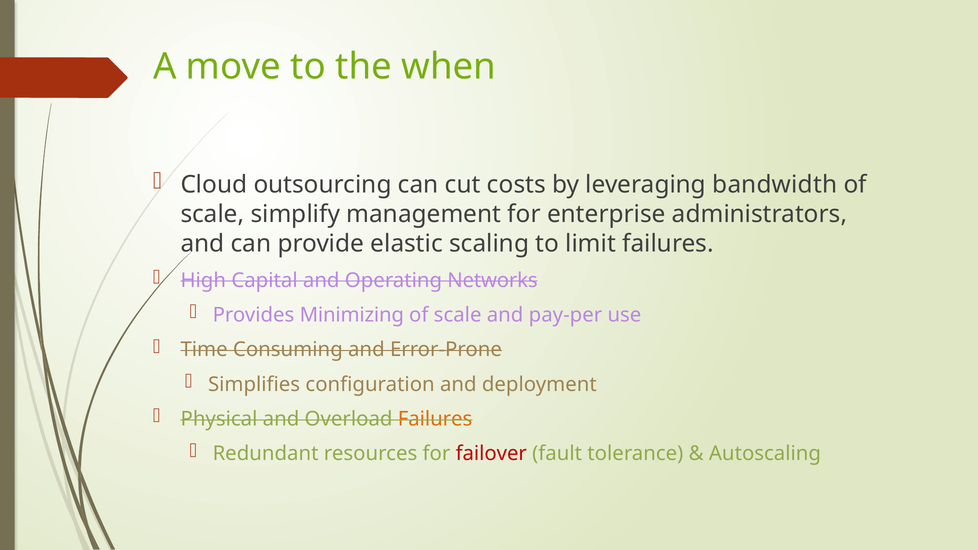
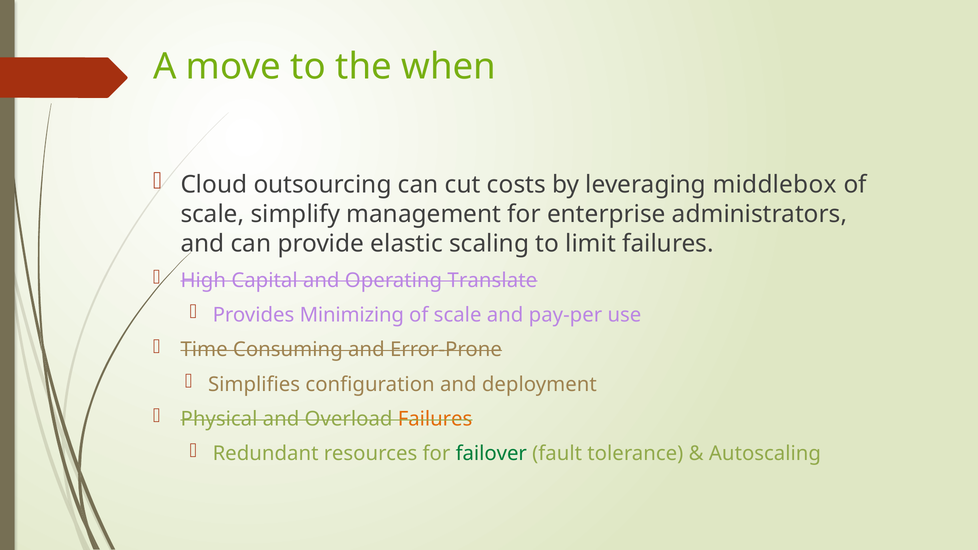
bandwidth: bandwidth -> middlebox
Networks: Networks -> Translate
failover colour: red -> green
